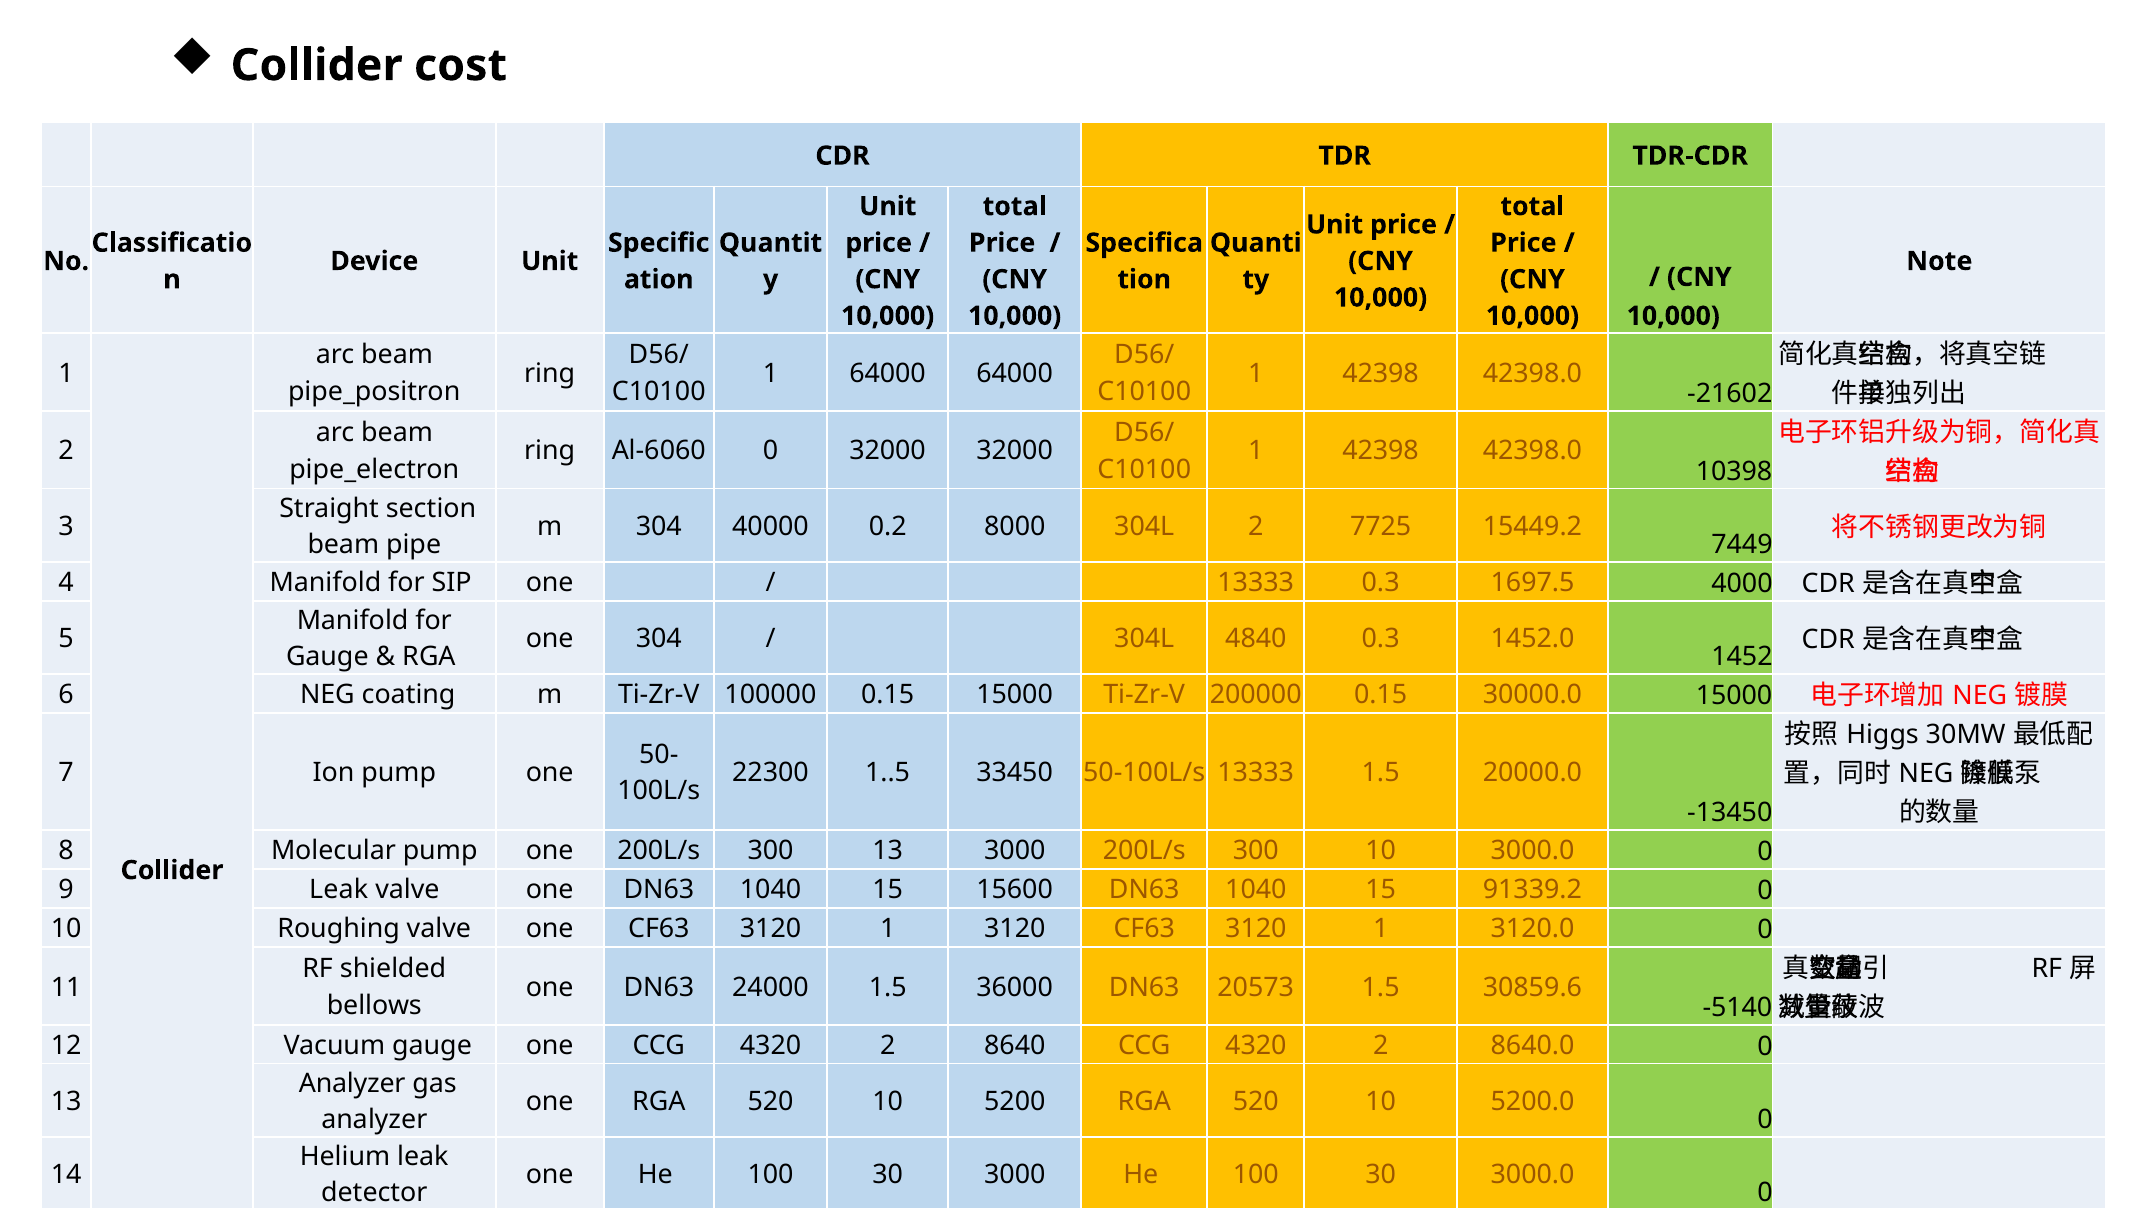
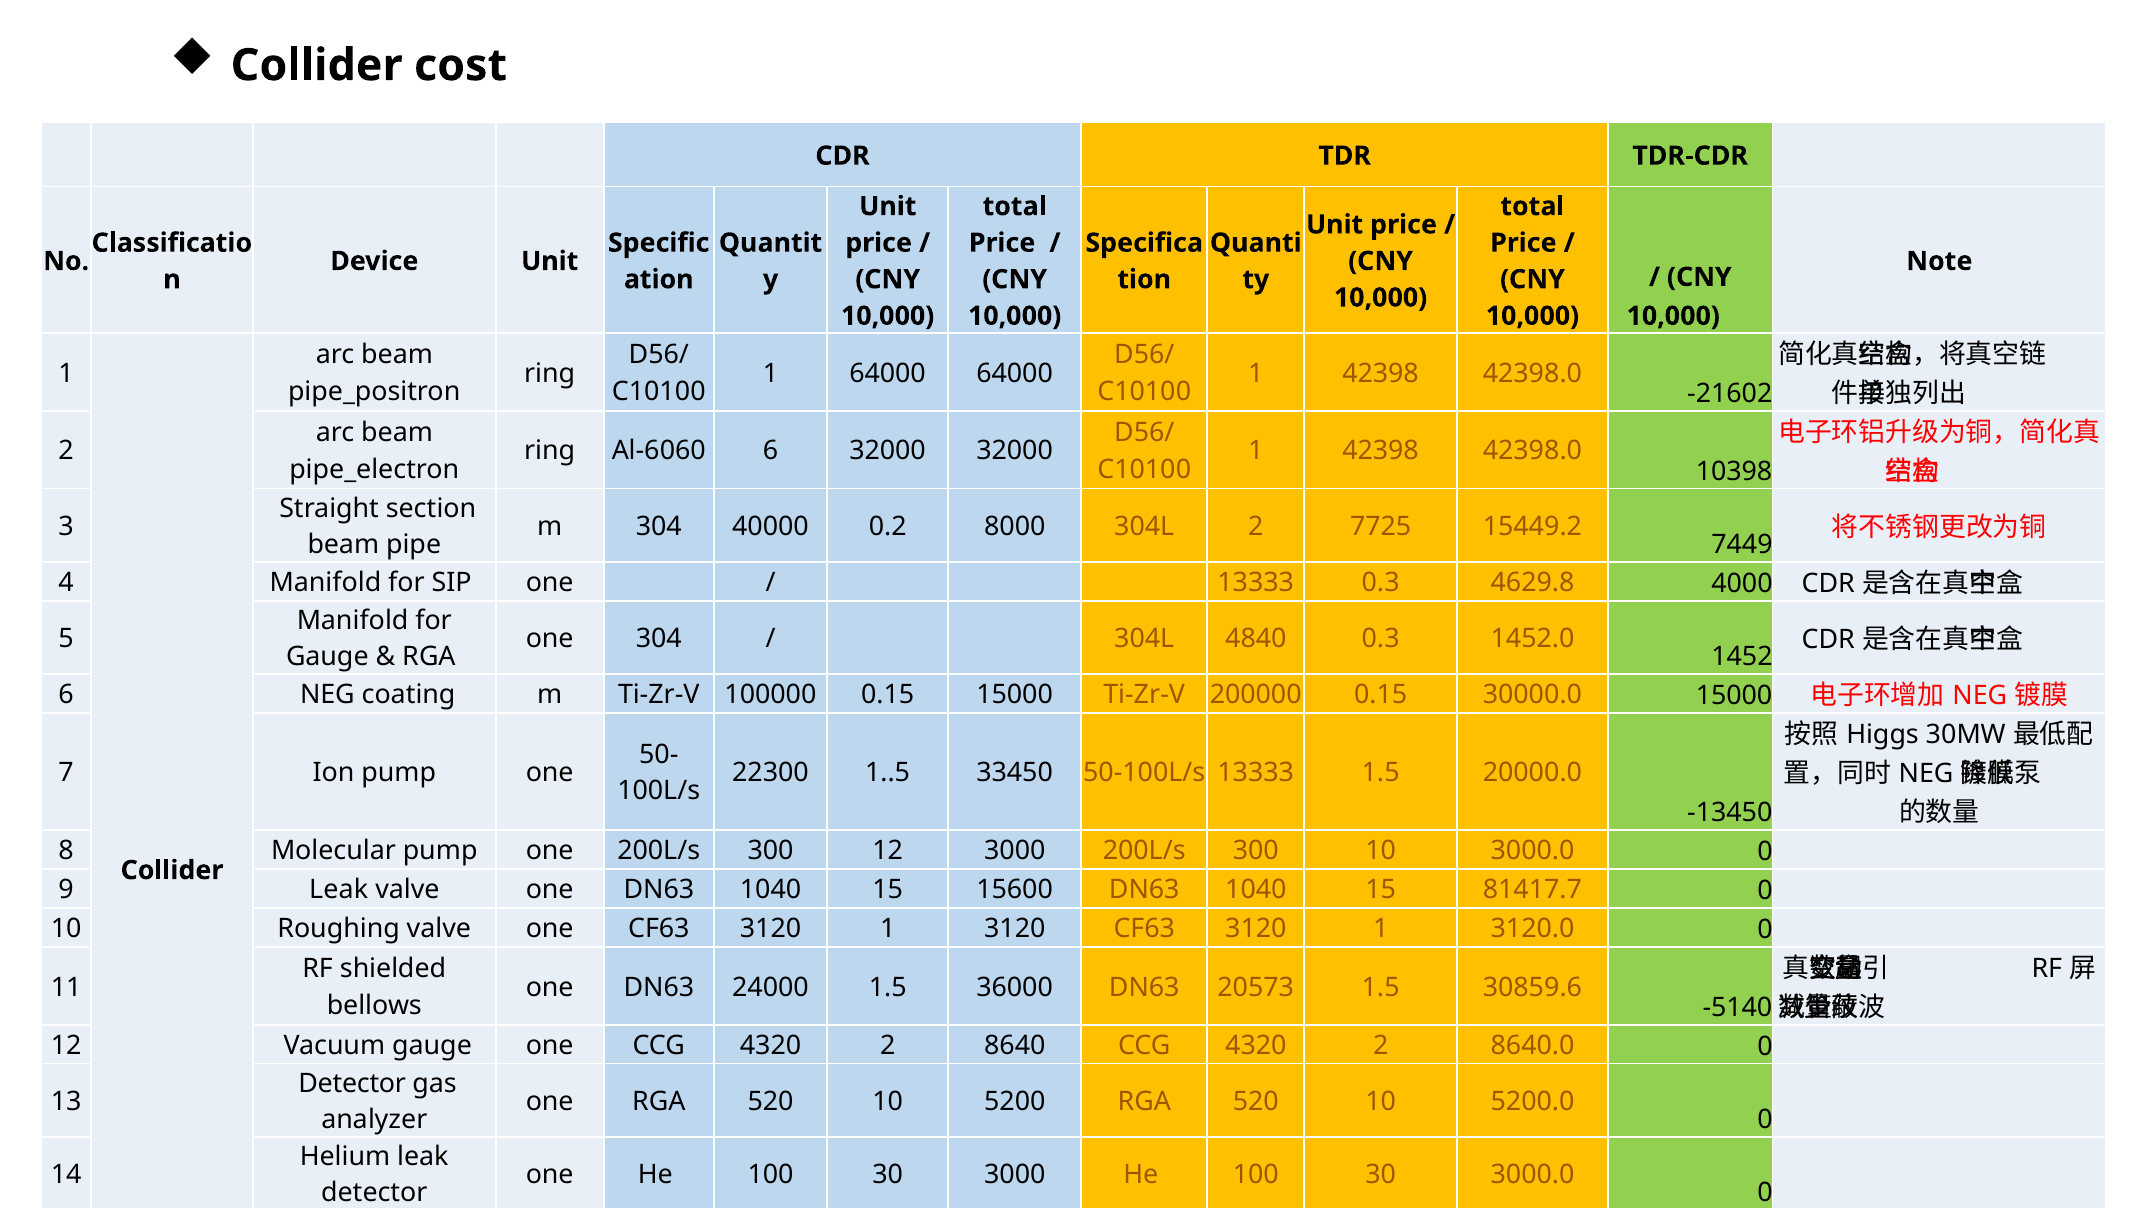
Al-6060 0: 0 -> 6
1697.5: 1697.5 -> 4629.8
300 13: 13 -> 12
91339.2: 91339.2 -> 81417.7
Analyzer at (352, 1084): Analyzer -> Detector
